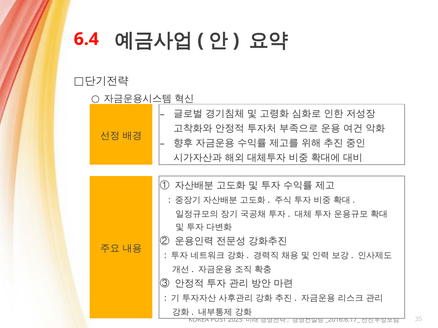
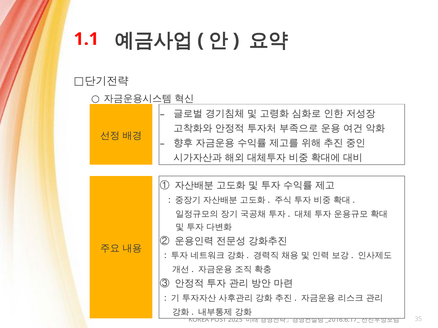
6.4: 6.4 -> 1.1
